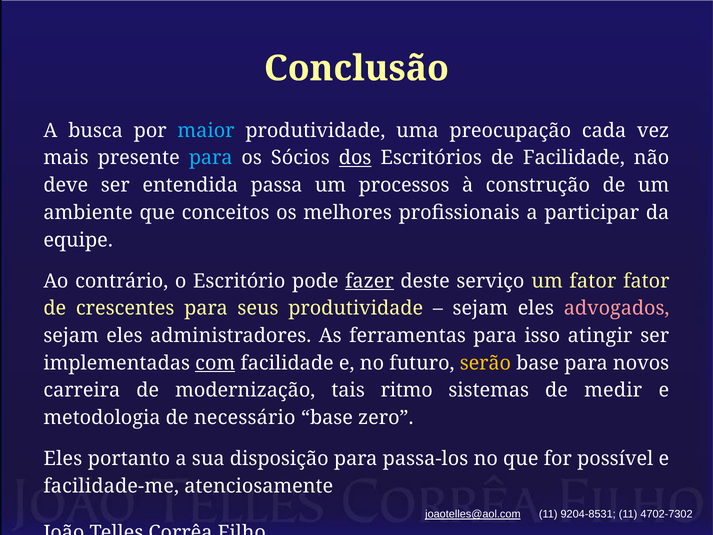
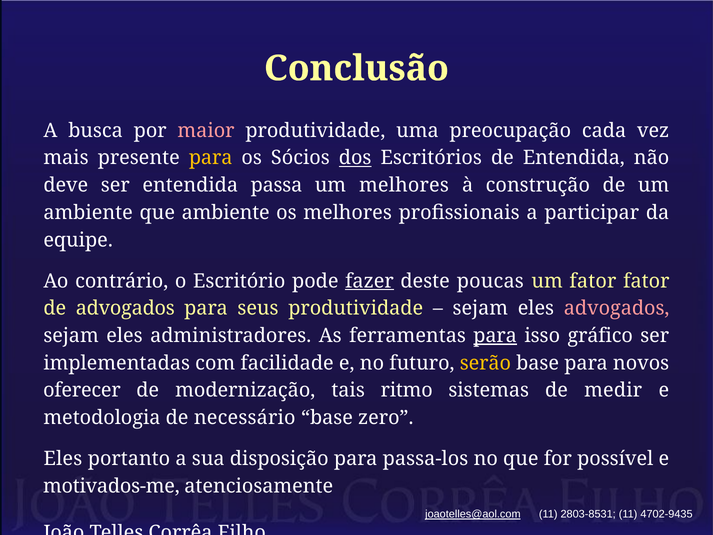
maior colour: light blue -> pink
para at (211, 158) colour: light blue -> yellow
de Facilidade: Facilidade -> Entendida
um processos: processos -> melhores
que conceitos: conceitos -> ambiente
serviço: serviço -> poucas
de crescentes: crescentes -> advogados
para at (495, 336) underline: none -> present
atingir: atingir -> gráfico
com underline: present -> none
carreira: carreira -> oferecer
facilidade-me: facilidade-me -> motivados-me
9204-8531: 9204-8531 -> 2803-8531
4702-7302: 4702-7302 -> 4702-9435
